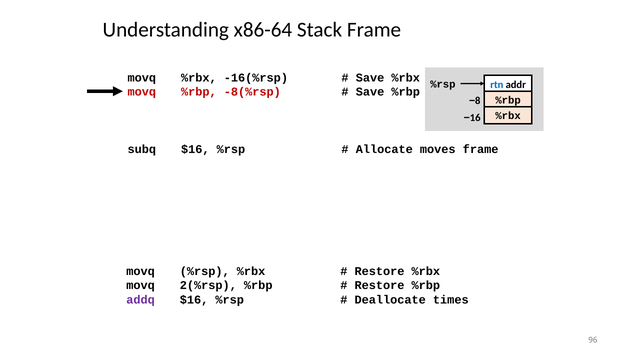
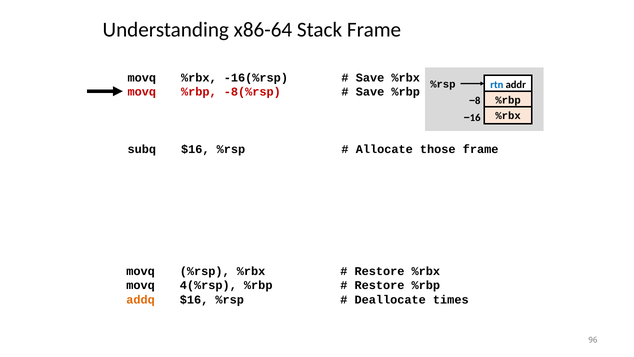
moves: moves -> those
2(%rsp: 2(%rsp -> 4(%rsp
addq colour: purple -> orange
